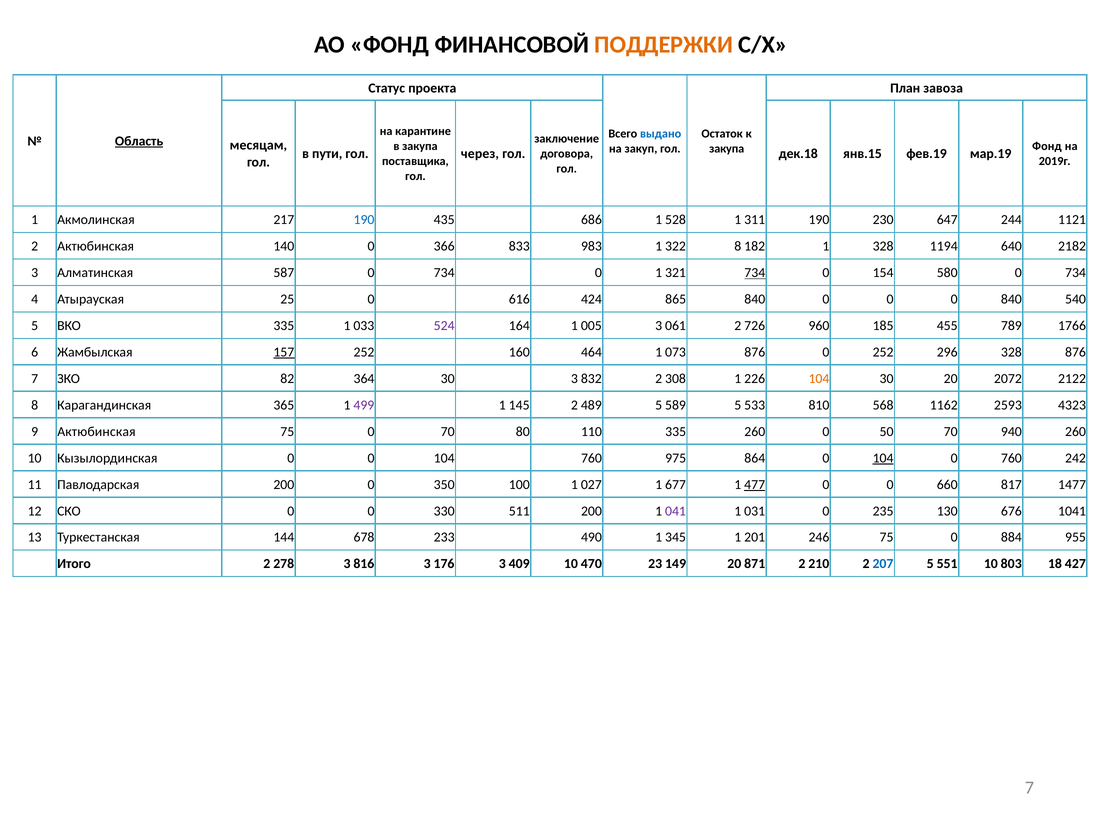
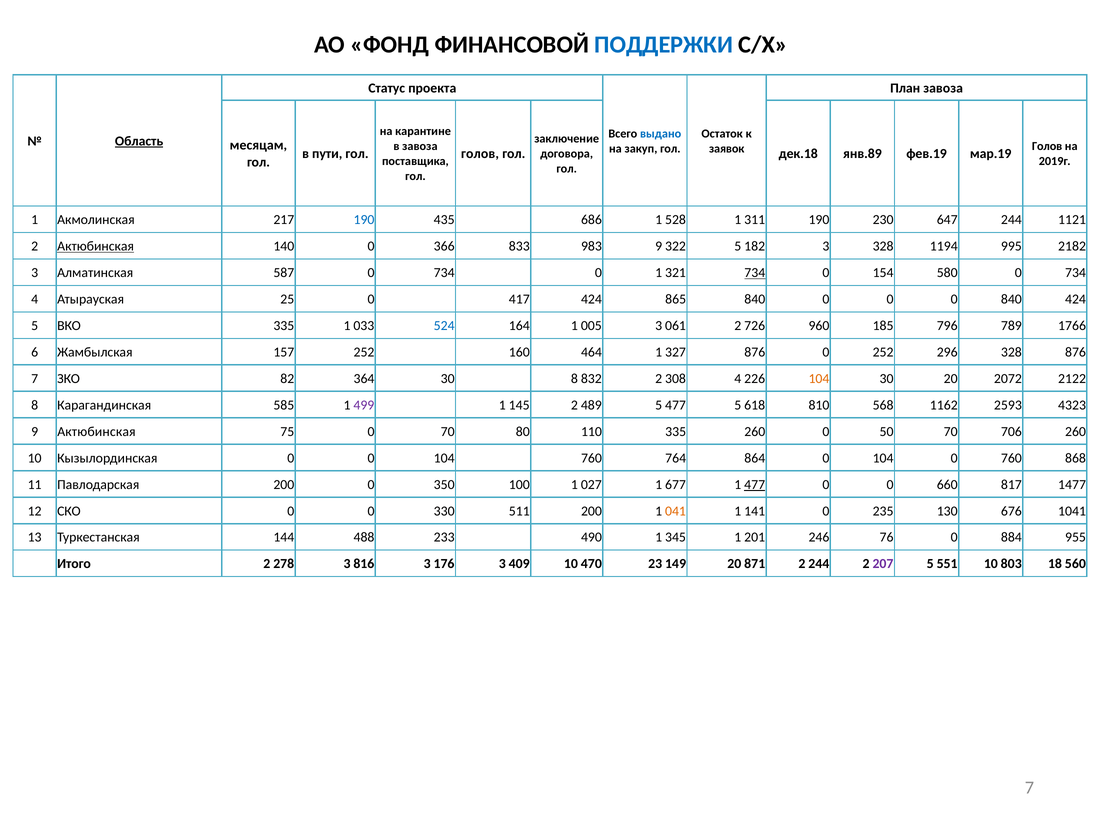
ПОДДЕРЖКИ colour: orange -> blue
в закупа: закупа -> завоза
Фонд at (1047, 146): Фонд -> Голов
закупа at (727, 149): закупа -> заявок
через at (480, 154): через -> голов
янв.15: янв.15 -> янв.89
Актюбинская at (96, 246) underline: none -> present
983 1: 1 -> 9
322 8: 8 -> 5
182 1: 1 -> 3
640: 640 -> 995
616: 616 -> 417
840 540: 540 -> 424
524 colour: purple -> blue
455: 455 -> 796
157 underline: present -> none
073: 073 -> 327
30 3: 3 -> 8
308 1: 1 -> 4
365: 365 -> 585
5 589: 589 -> 477
533: 533 -> 618
940: 940 -> 706
975: 975 -> 764
104 at (883, 458) underline: present -> none
242: 242 -> 868
041 colour: purple -> orange
031: 031 -> 141
678: 678 -> 488
246 75: 75 -> 76
2 210: 210 -> 244
207 colour: blue -> purple
427: 427 -> 560
